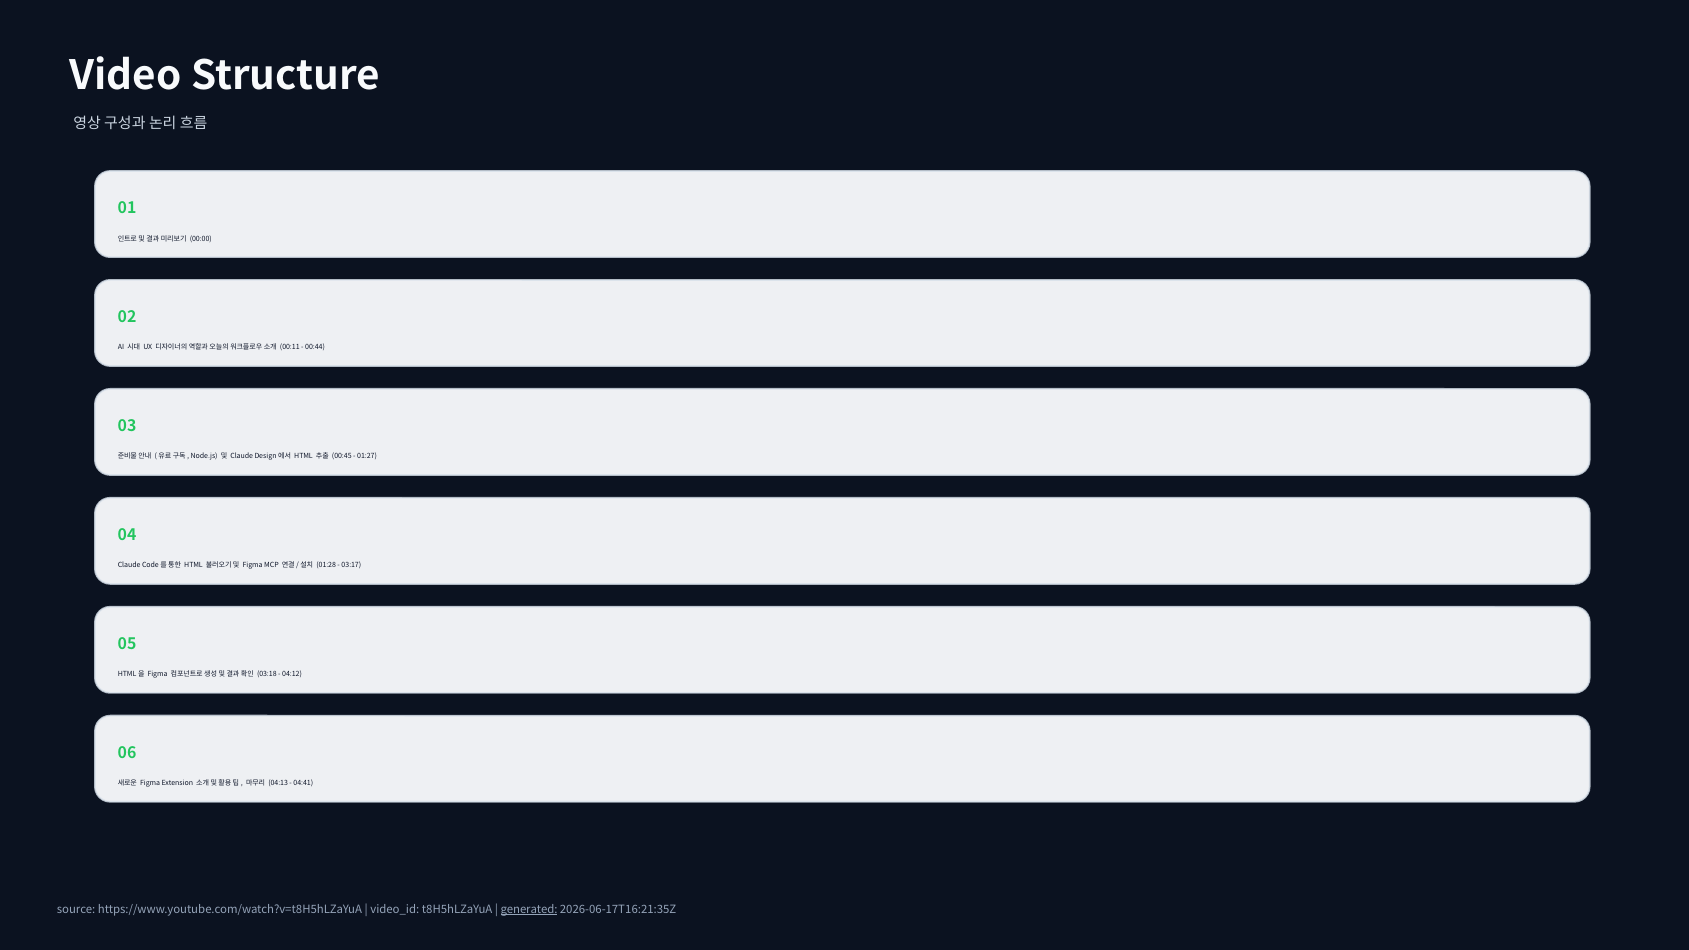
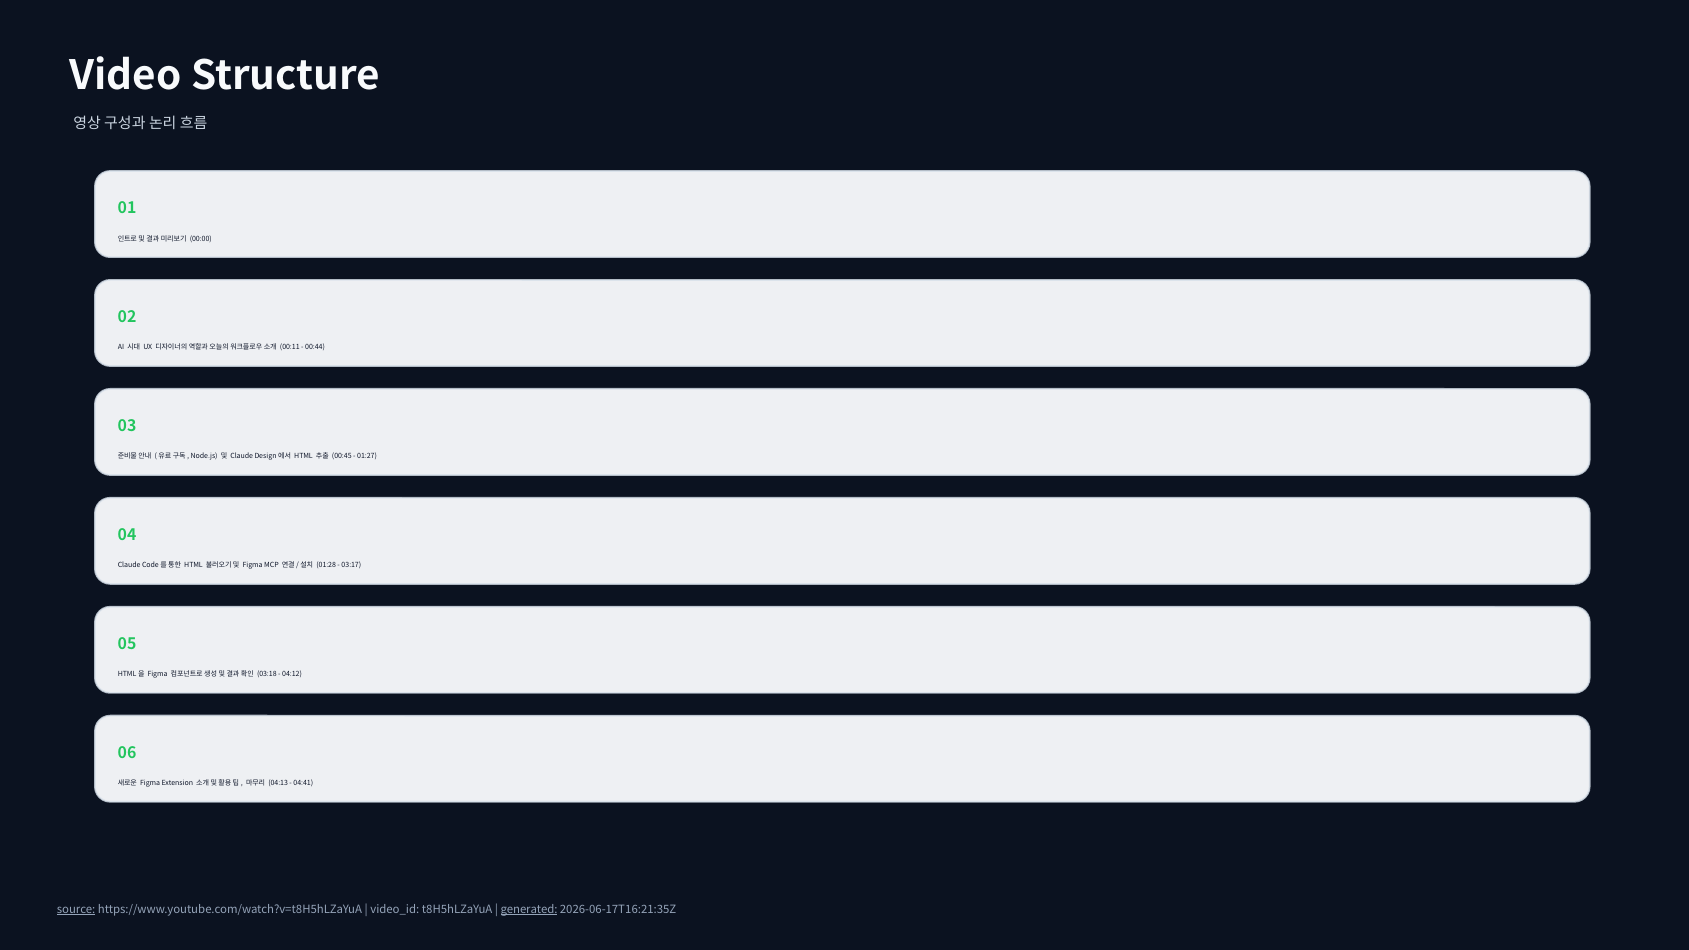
source underline: none -> present
